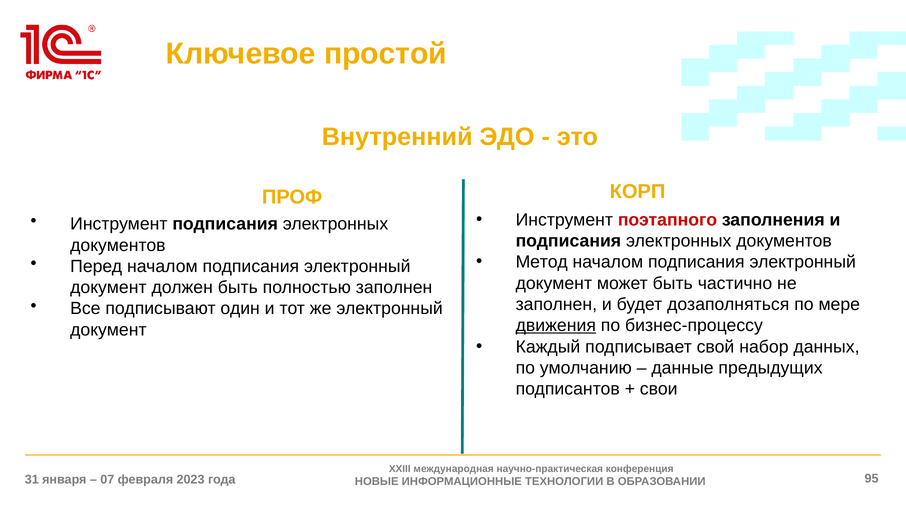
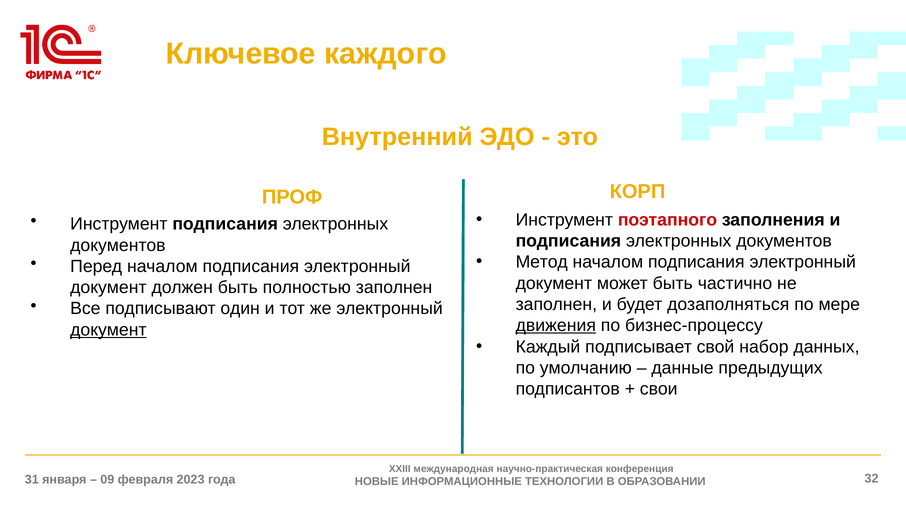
простой: простой -> каждого
документ at (108, 330) underline: none -> present
07: 07 -> 09
95: 95 -> 32
